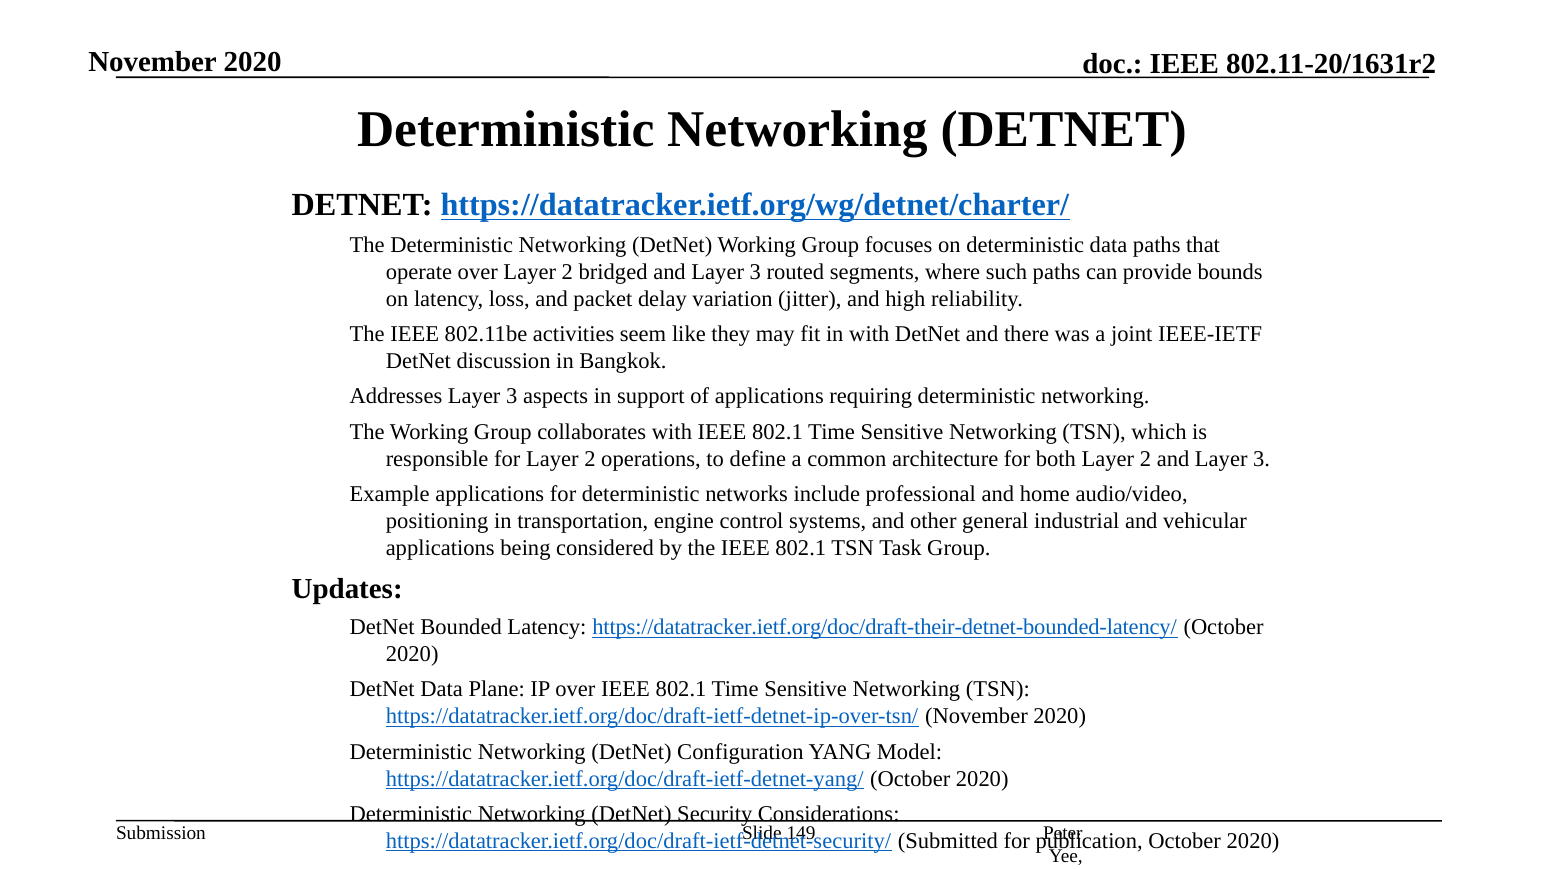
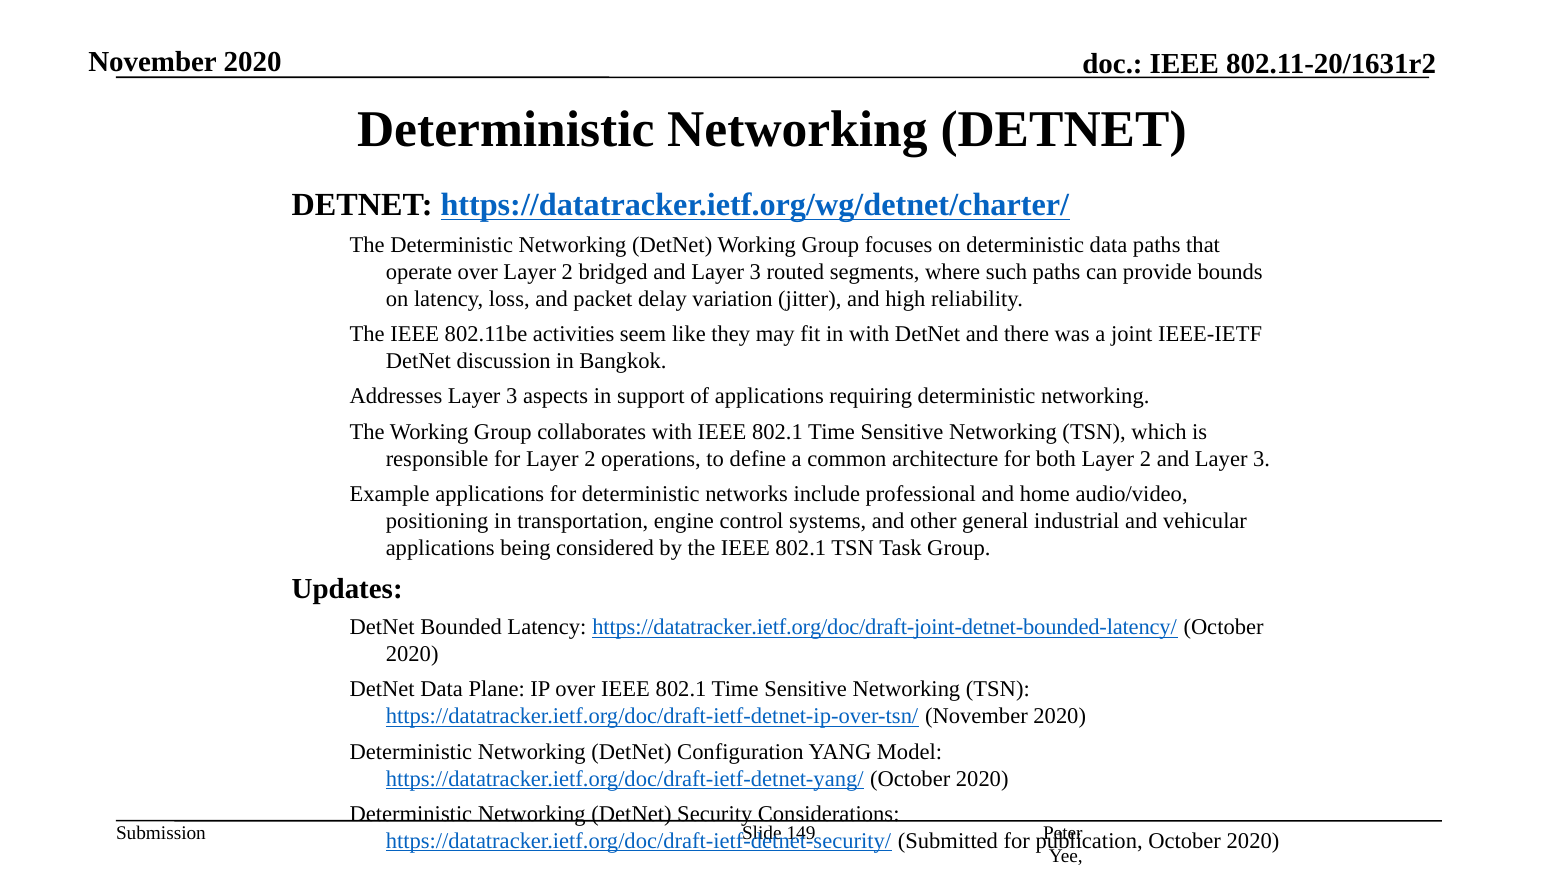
https://datatracker.ietf.org/doc/draft-their-detnet-bounded-latency/: https://datatracker.ietf.org/doc/draft-their-detnet-bounded-latency/ -> https://datatracker.ietf.org/doc/draft-joint-detnet-bounded-latency/
